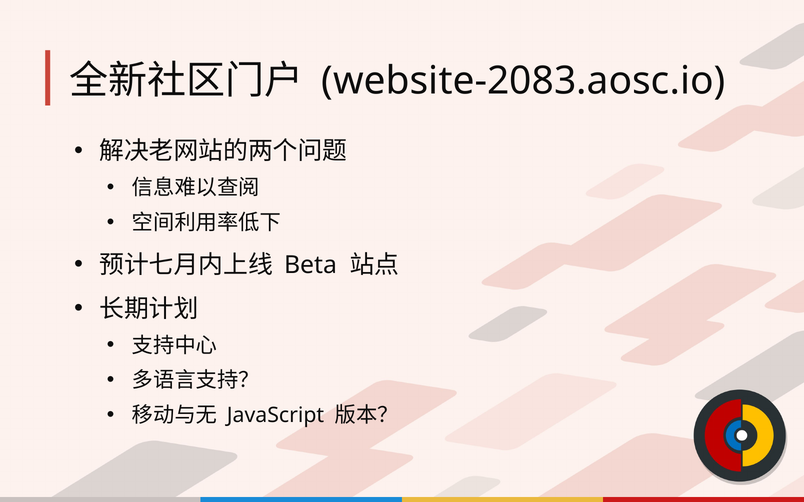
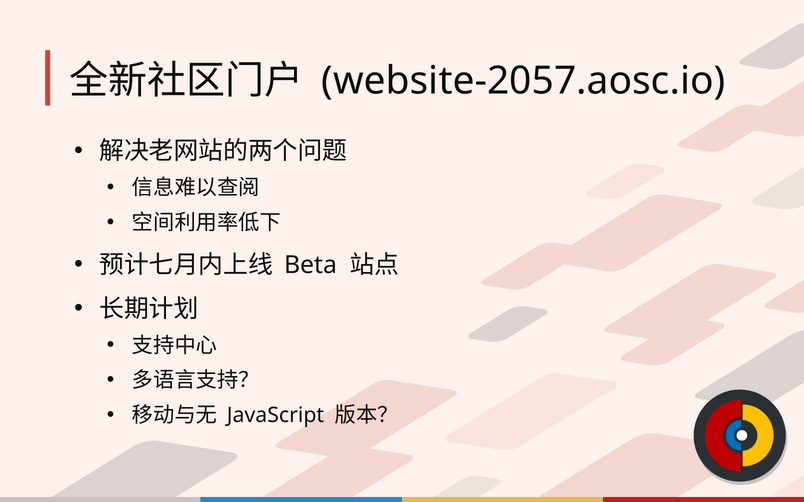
website-2083.aosc.io: website-2083.aosc.io -> website-2057.aosc.io
